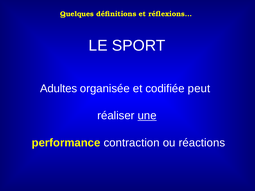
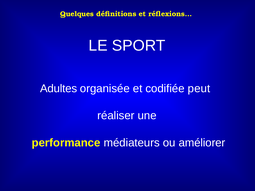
une underline: present -> none
contraction: contraction -> médiateurs
réactions: réactions -> améliorer
